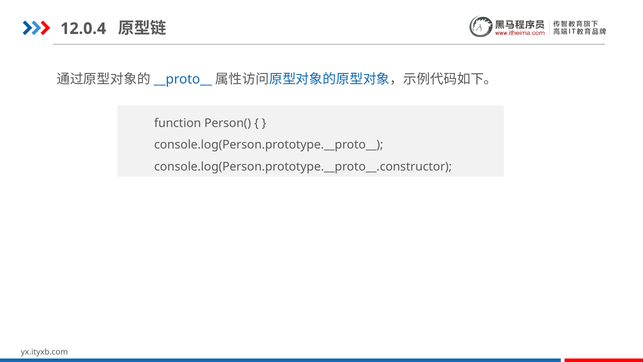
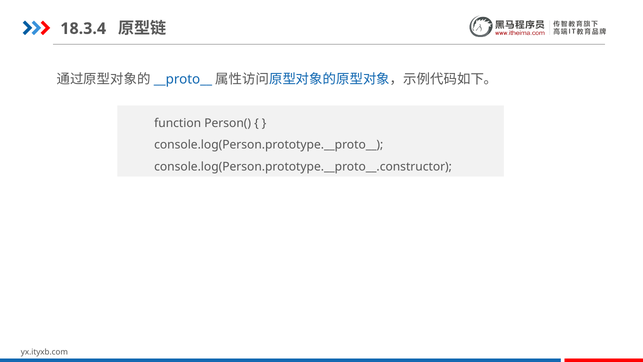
12.0.4: 12.0.4 -> 18.3.4
